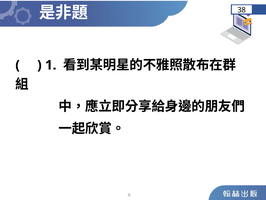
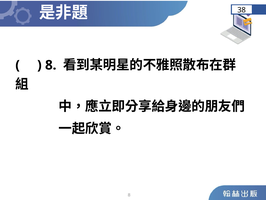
1 at (51, 65): 1 -> 8
